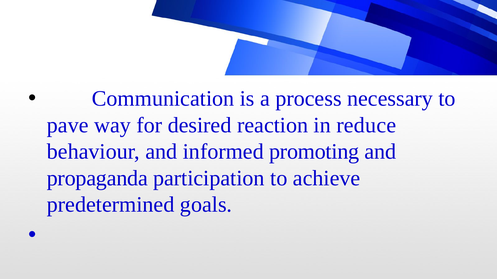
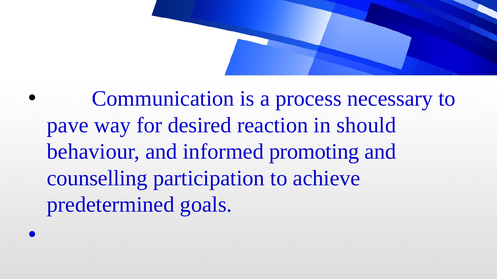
reduce: reduce -> should
propaganda: propaganda -> counselling
